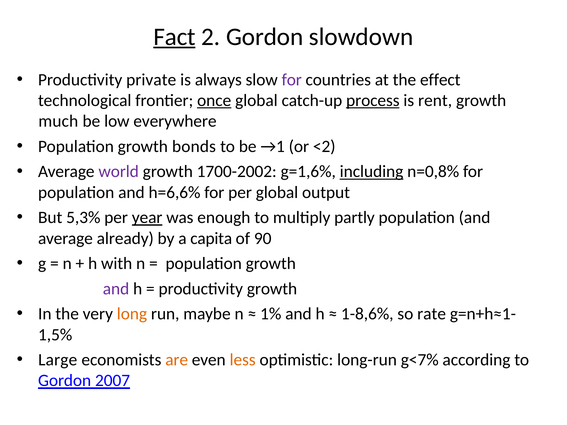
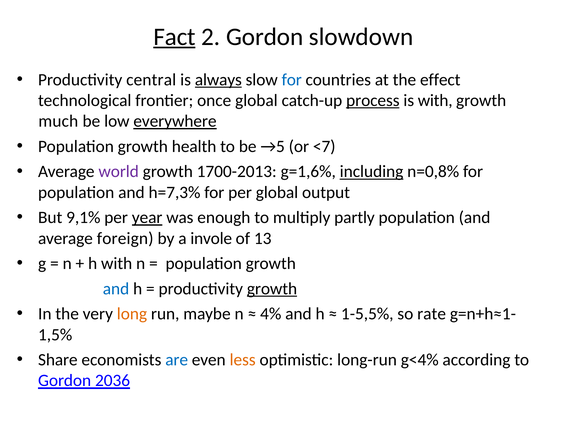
private: private -> central
always underline: none -> present
for at (292, 80) colour: purple -> blue
once underline: present -> none
is rent: rent -> with
everywhere underline: none -> present
bonds: bonds -> health
→1: →1 -> →5
<2: <2 -> <7
1700-2002: 1700-2002 -> 1700-2013
h=6,6%: h=6,6% -> h=7,3%
5,3%: 5,3% -> 9,1%
already: already -> foreign
capita: capita -> invole
90: 90 -> 13
and at (116, 289) colour: purple -> blue
growth at (272, 289) underline: none -> present
1%: 1% -> 4%
1-8,6%: 1-8,6% -> 1-5,5%
Large: Large -> Share
are colour: orange -> blue
g<7%: g<7% -> g<4%
2007: 2007 -> 2036
